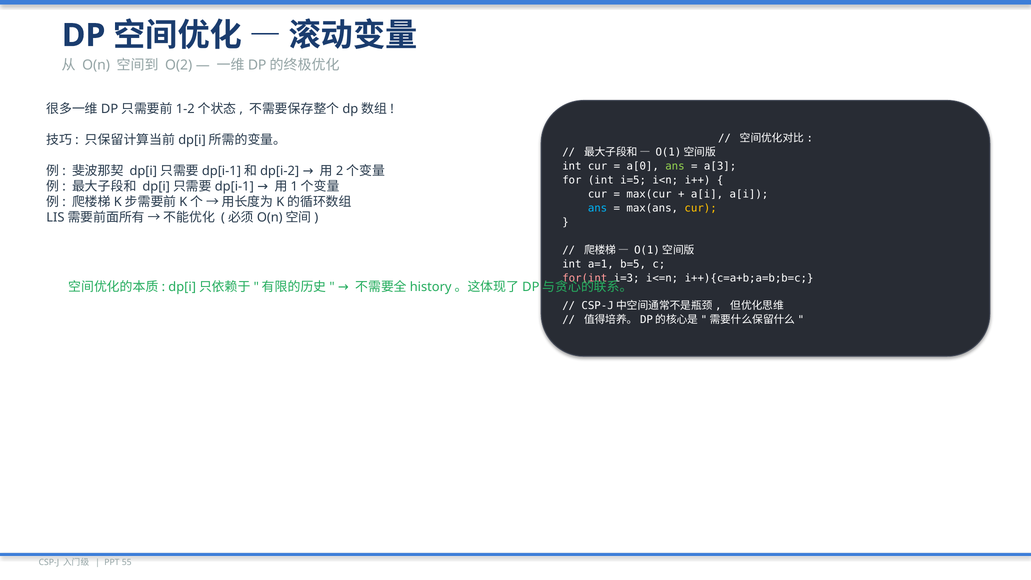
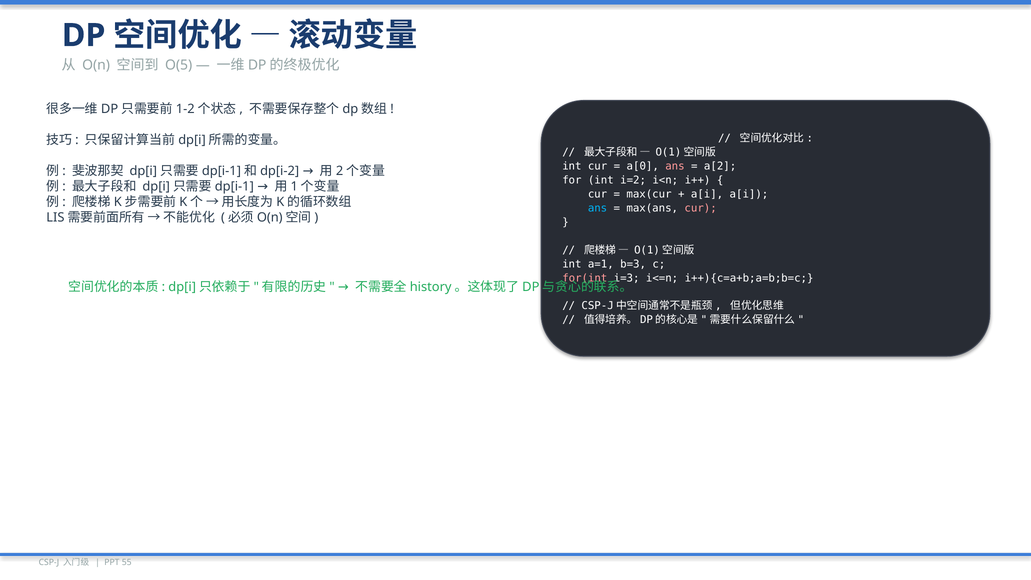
O(2: O(2 -> O(5
ans at (675, 166) colour: light green -> pink
a[3: a[3 -> a[2
i=5: i=5 -> i=2
cur at (701, 208) colour: yellow -> pink
b=5: b=5 -> b=3
